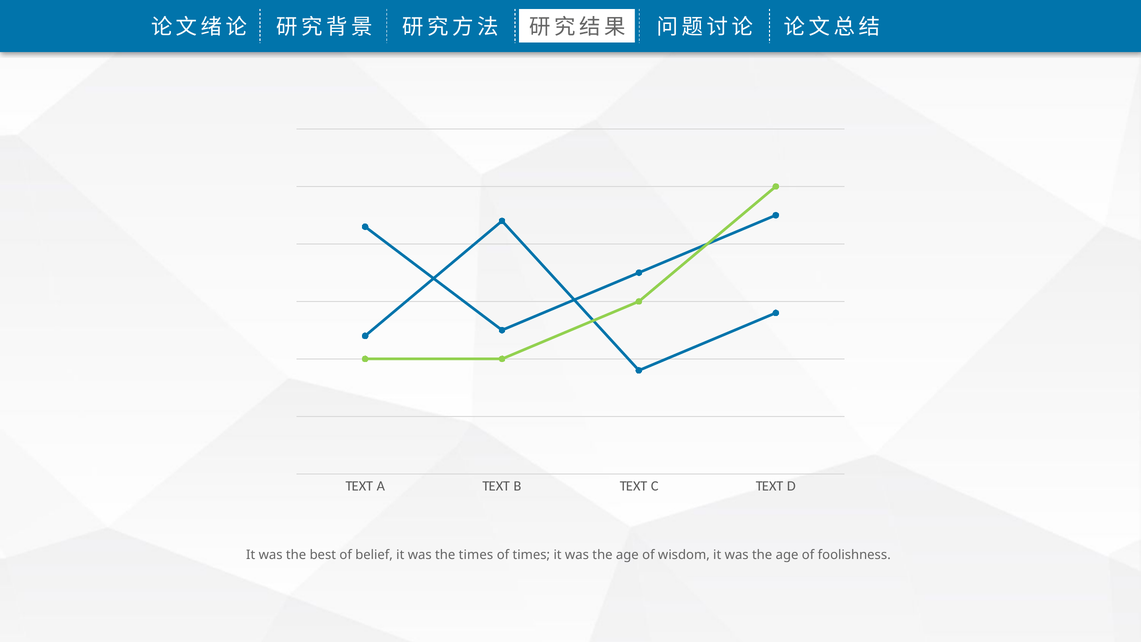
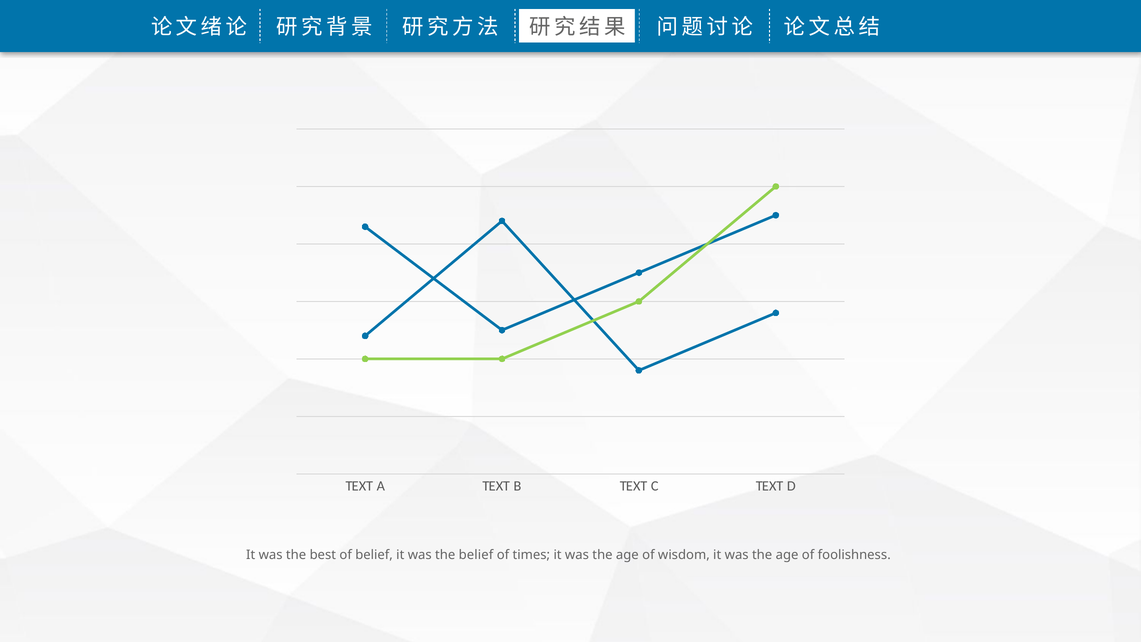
the times: times -> belief
